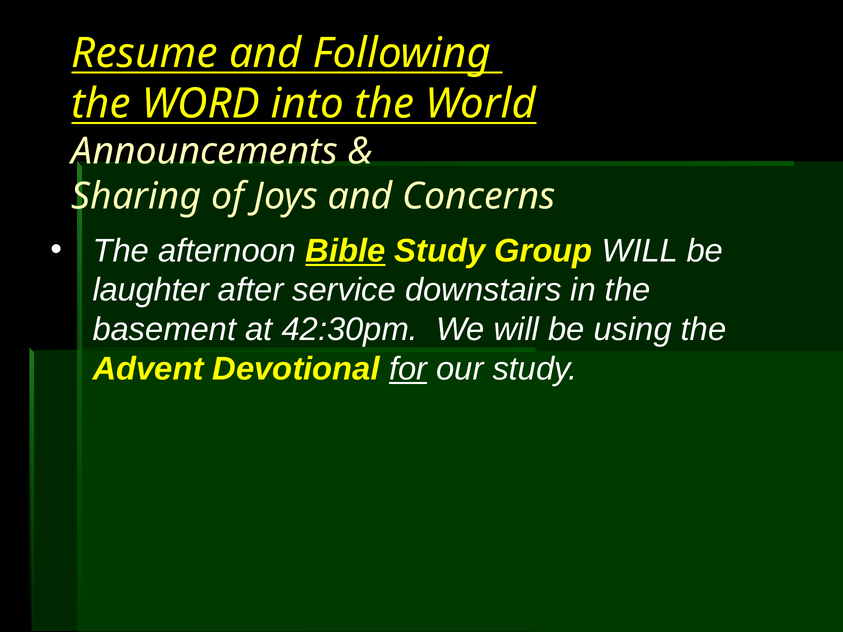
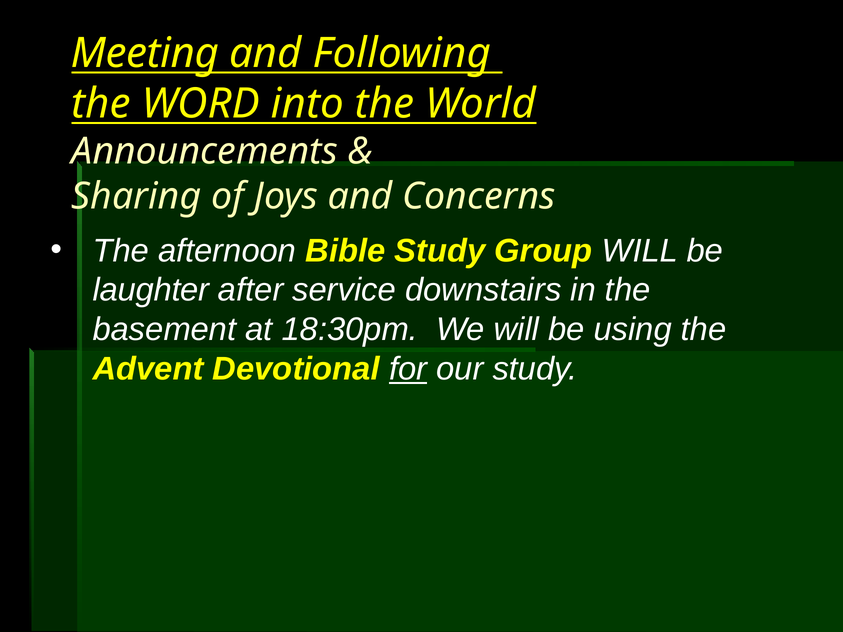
Resume: Resume -> Meeting
Bible underline: present -> none
42:30pm: 42:30pm -> 18:30pm
